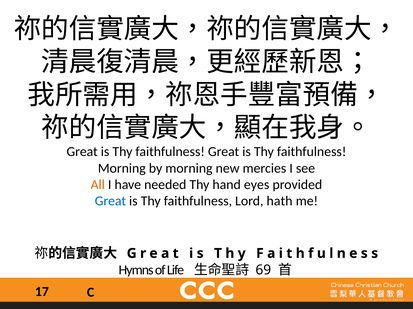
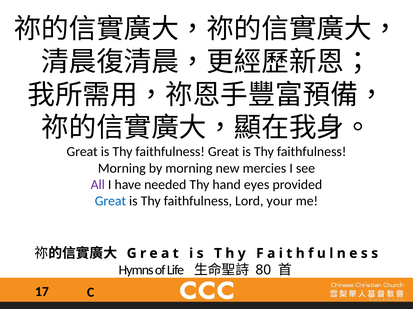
All colour: orange -> purple
hath: hath -> your
69: 69 -> 80
